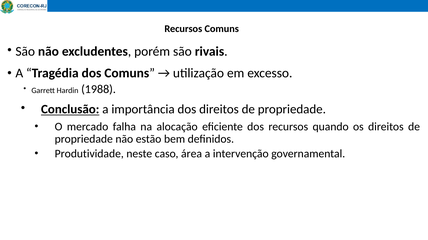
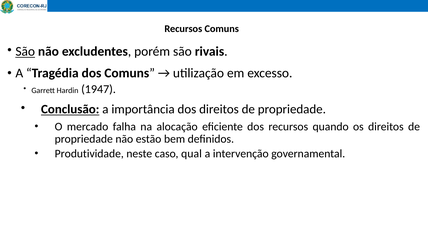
São at (25, 52) underline: none -> present
1988: 1988 -> 1947
área: área -> qual
